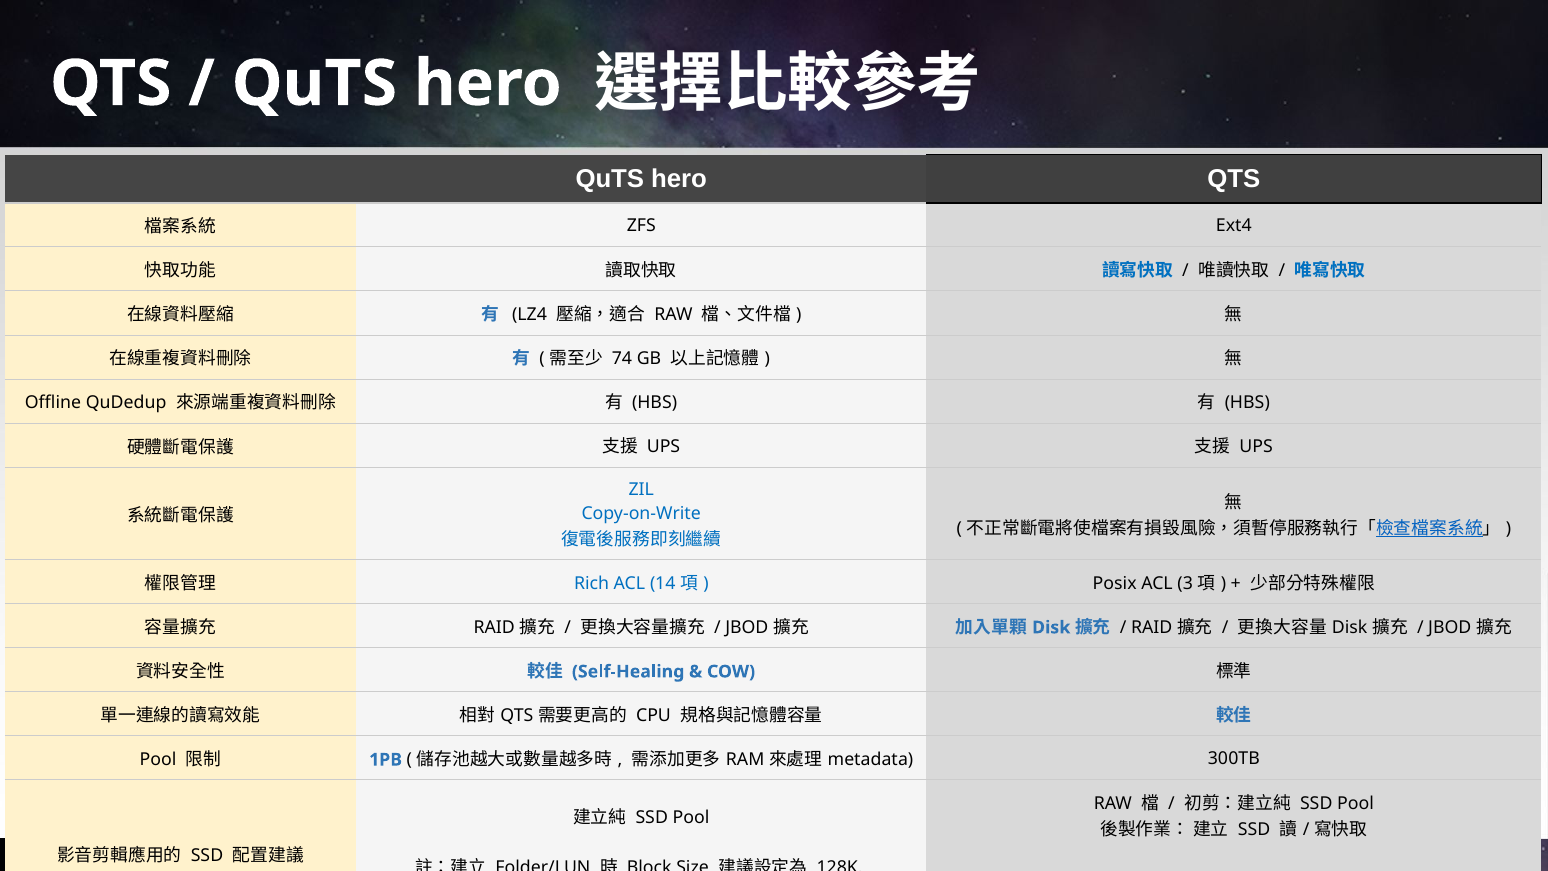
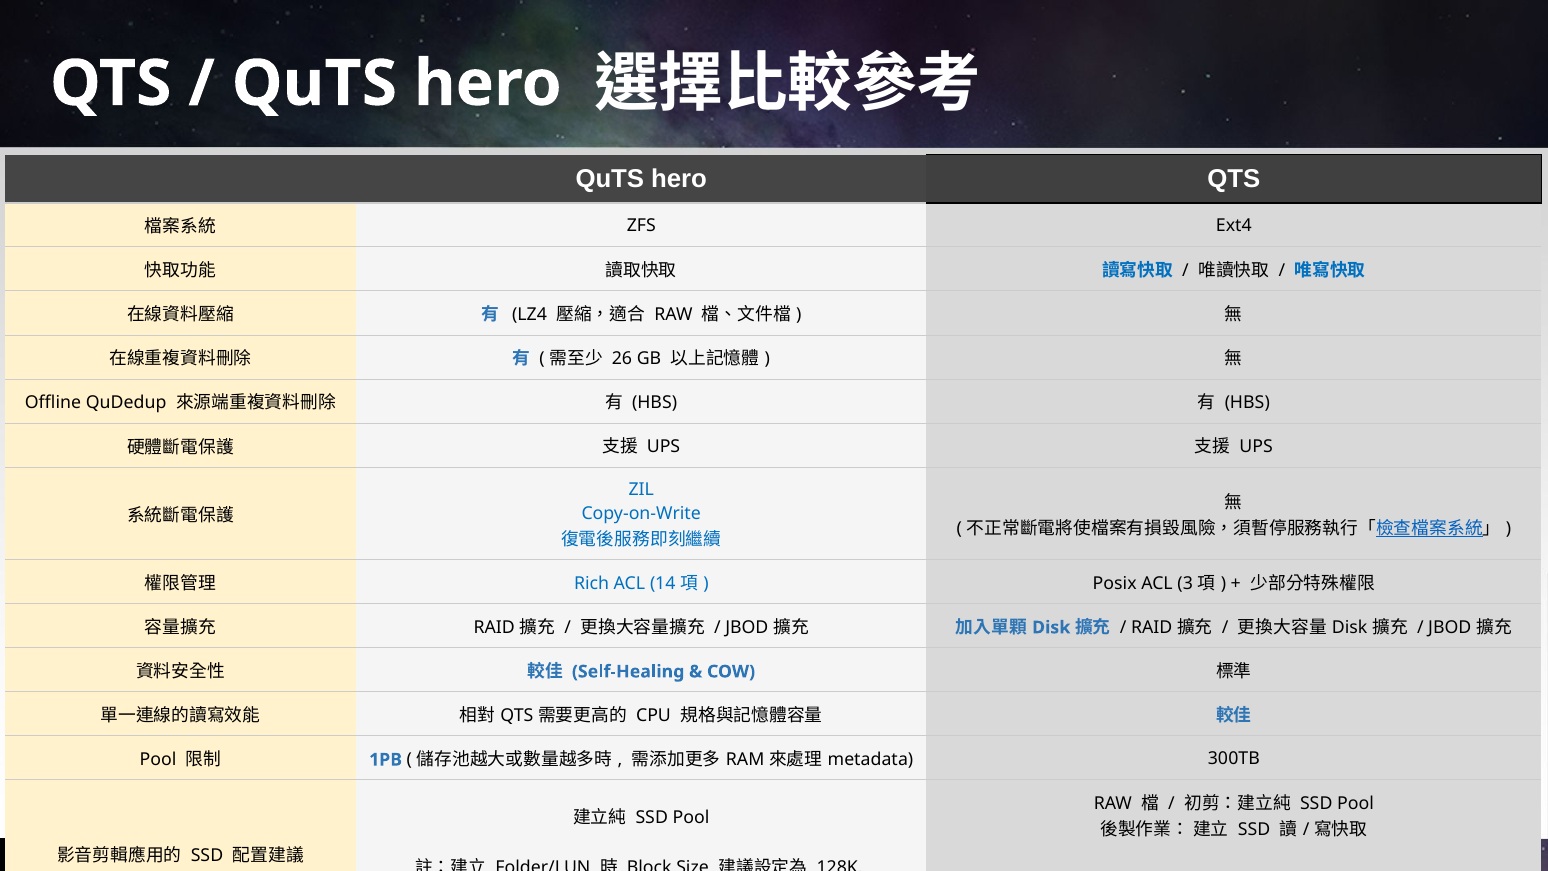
74: 74 -> 26
